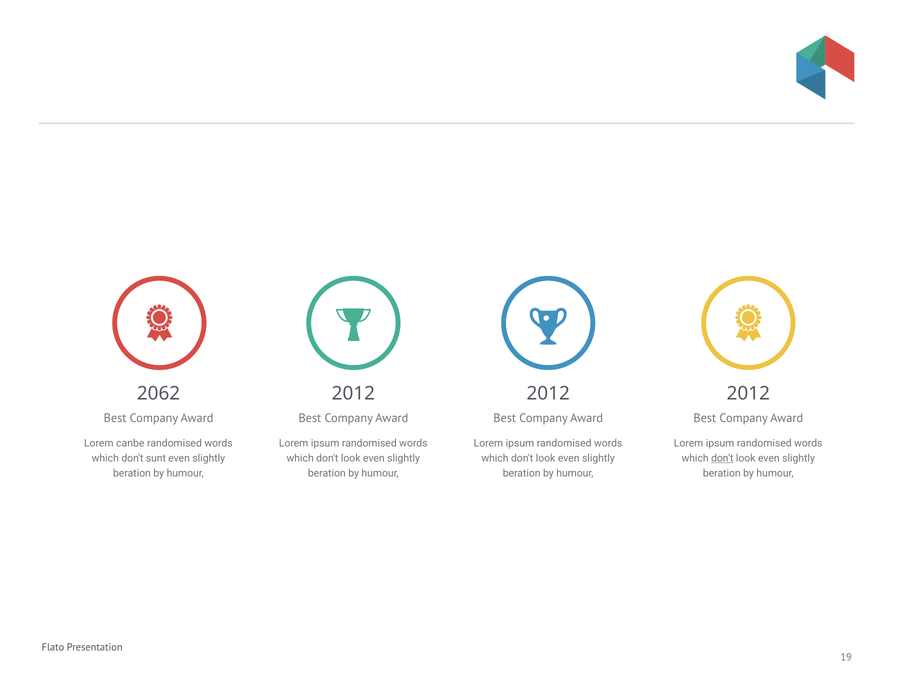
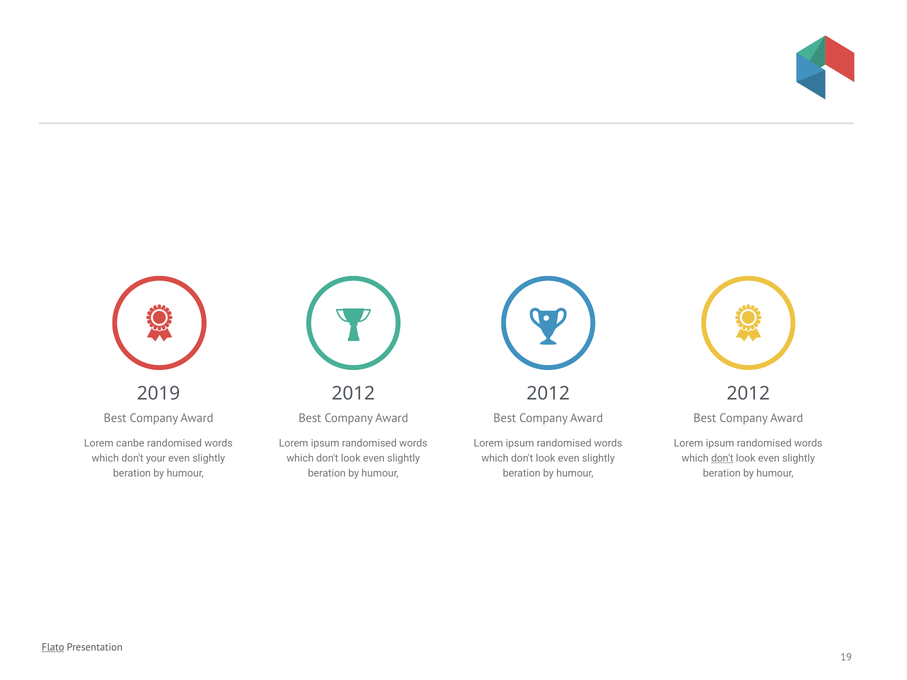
2062: 2062 -> 2019
sunt: sunt -> your
Flato underline: none -> present
